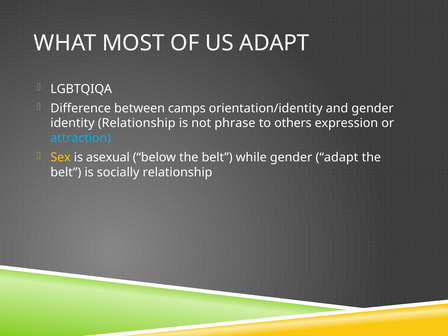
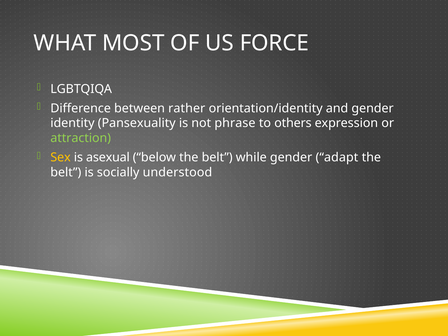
US ADAPT: ADAPT -> FORCE
camps: camps -> rather
identity Relationship: Relationship -> Pansexuality
attraction colour: light blue -> light green
socially relationship: relationship -> understood
